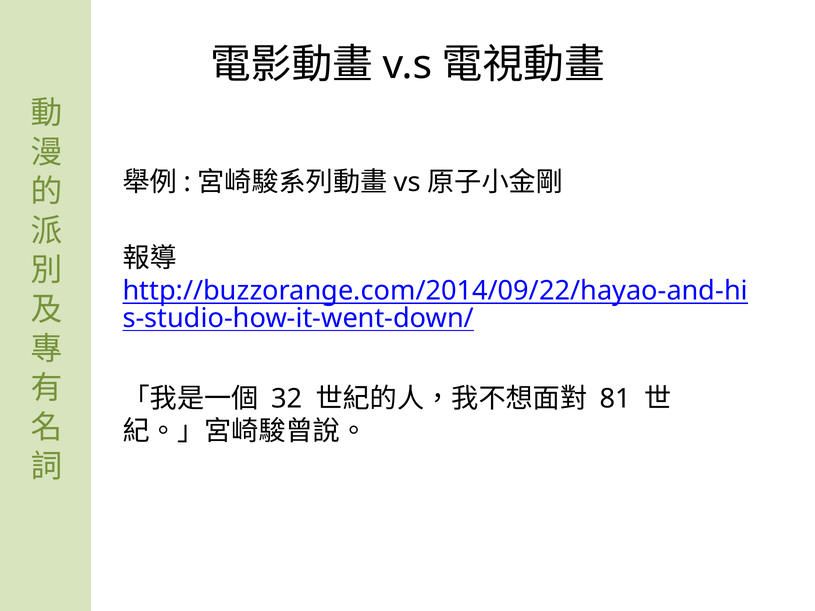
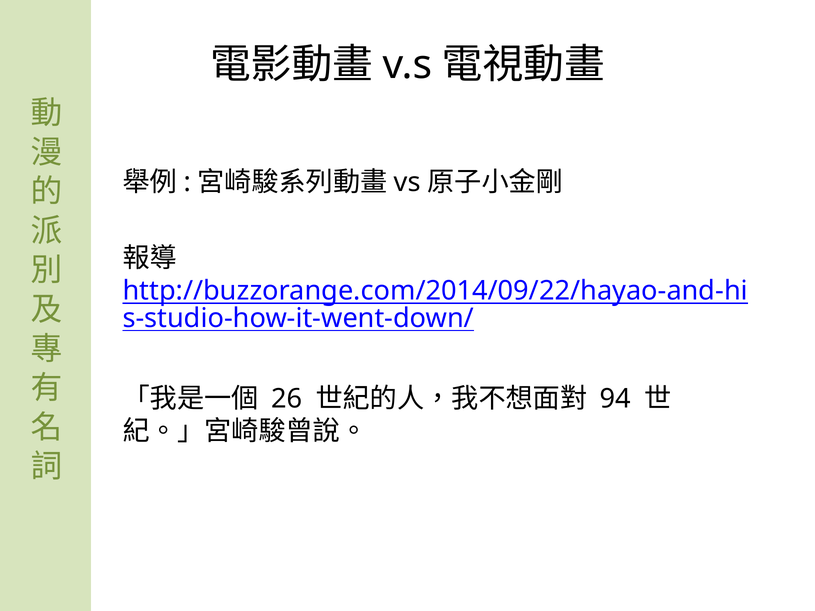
32: 32 -> 26
81: 81 -> 94
